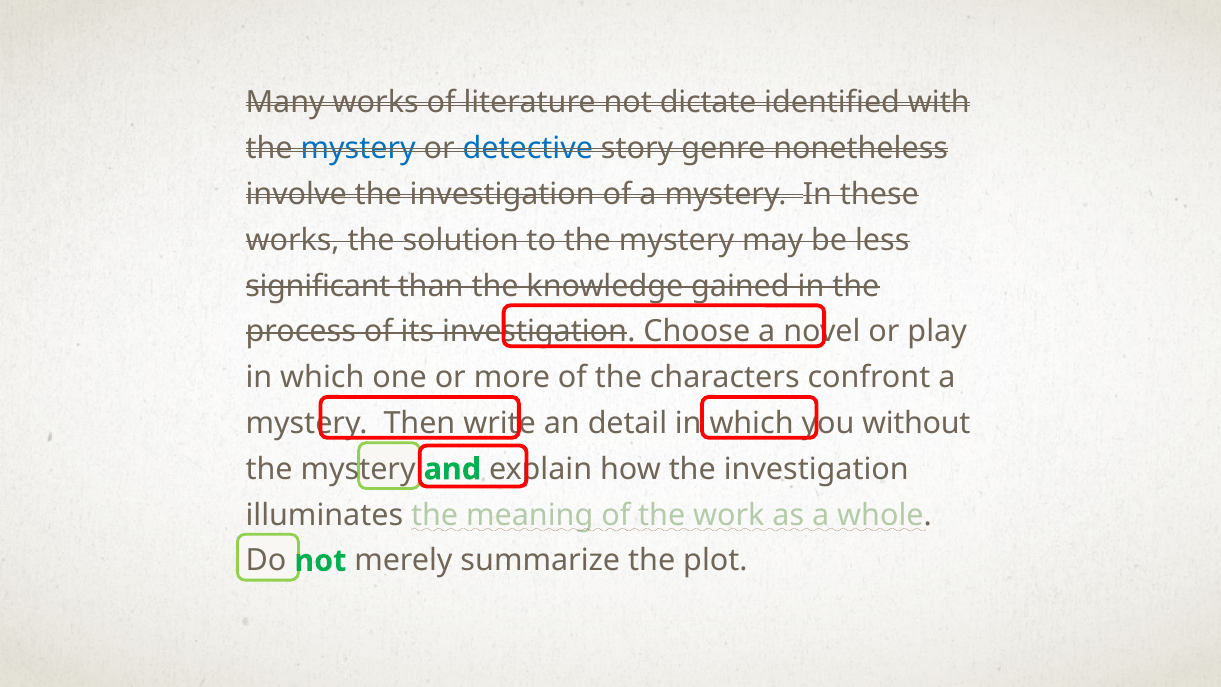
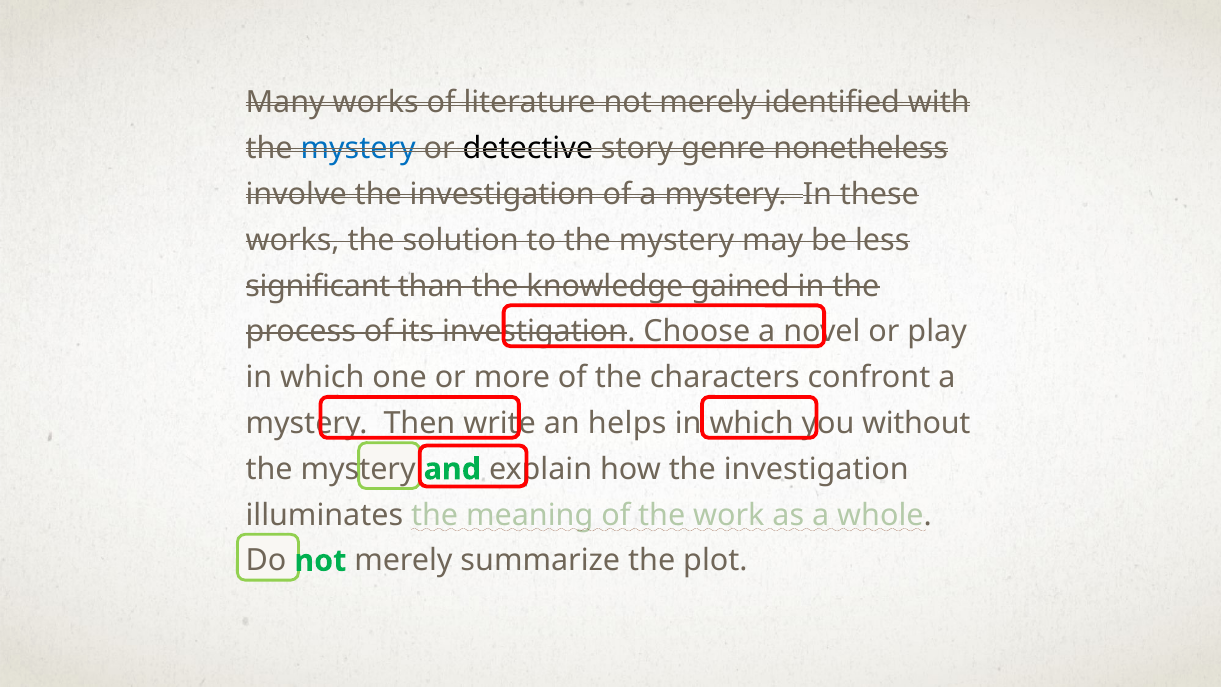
literature not dictate: dictate -> merely
detective colour: blue -> black
detail: detail -> helps
